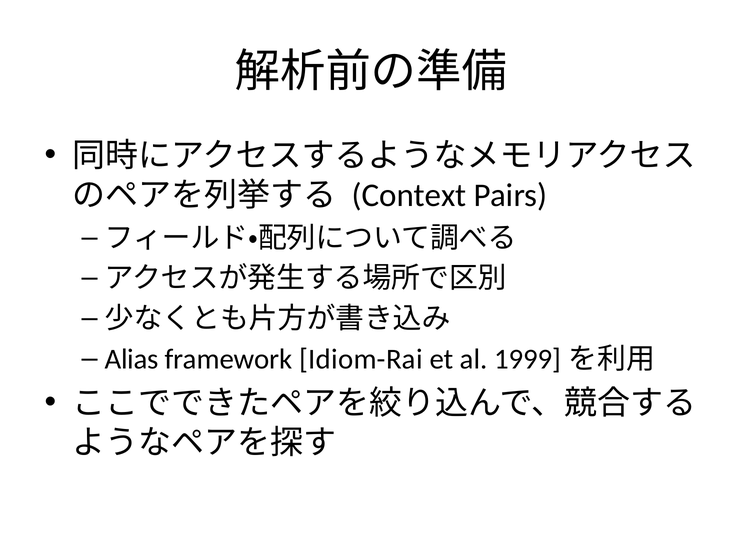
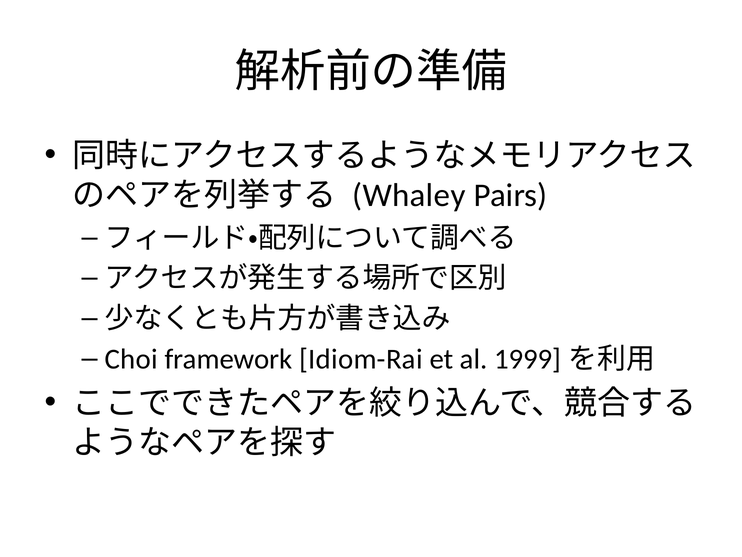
Context: Context -> Whaley
Alias: Alias -> Choi
